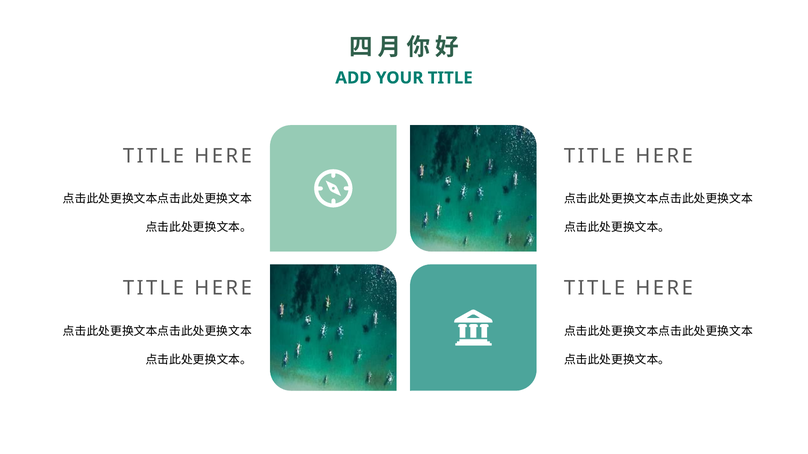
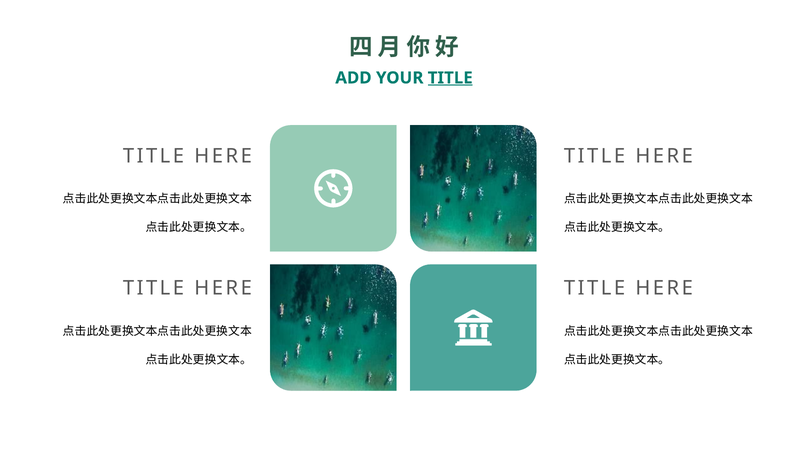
TITLE at (450, 78) underline: none -> present
